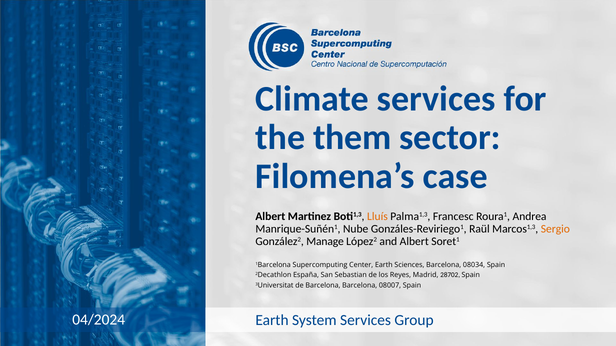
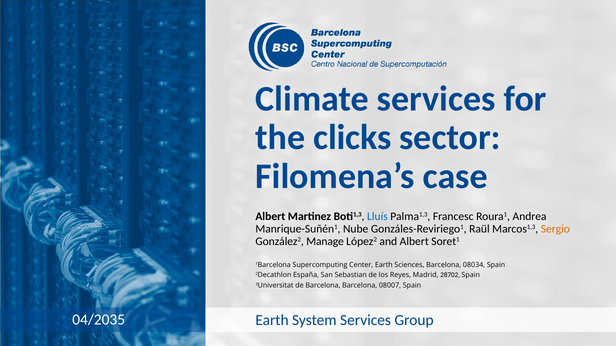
them: them -> clicks
Lluís colour: orange -> blue
04/2024: 04/2024 -> 04/2035
